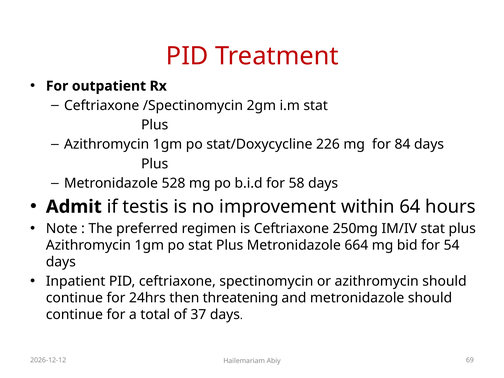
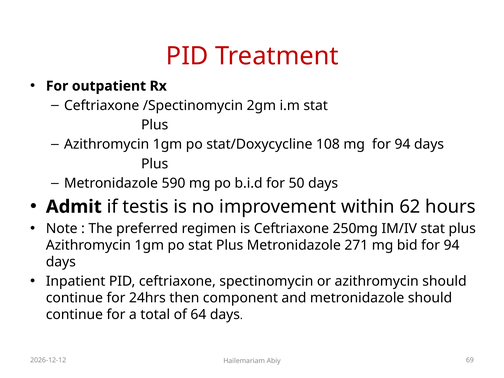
226: 226 -> 108
mg for 84: 84 -> 94
528: 528 -> 590
58: 58 -> 50
64: 64 -> 62
664: 664 -> 271
bid for 54: 54 -> 94
threatening: threatening -> component
37: 37 -> 64
